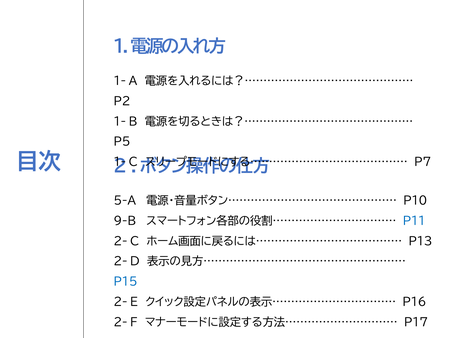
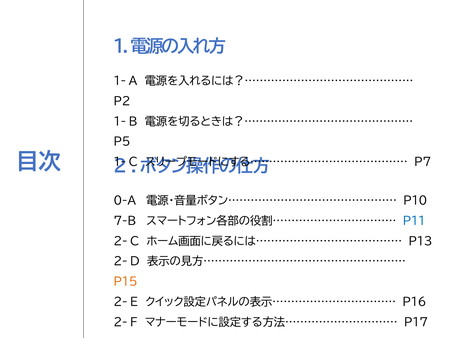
5-A: 5-A -> 0-A
9-B: 9-B -> 7-B
P15 colour: blue -> orange
